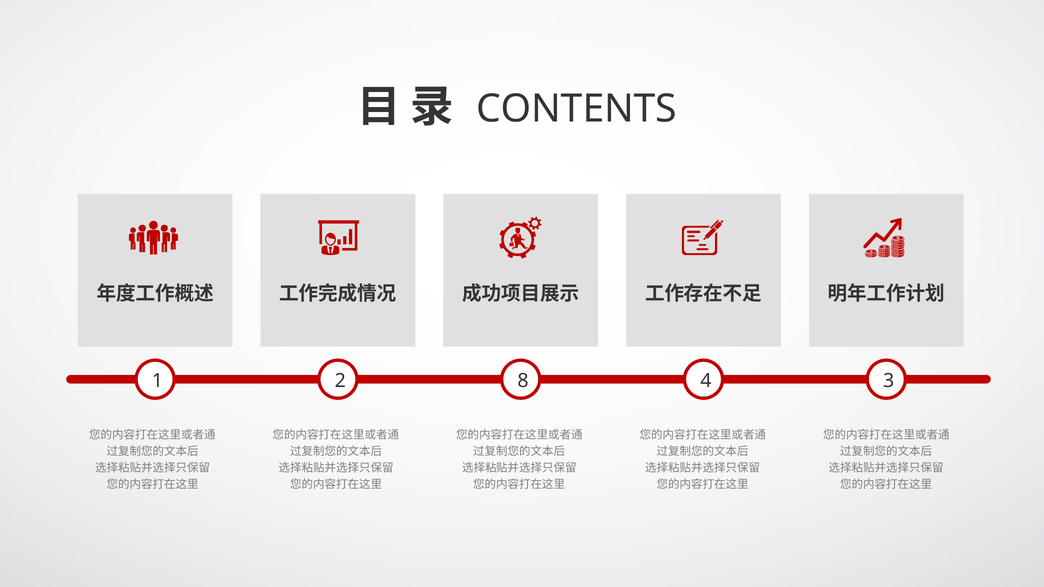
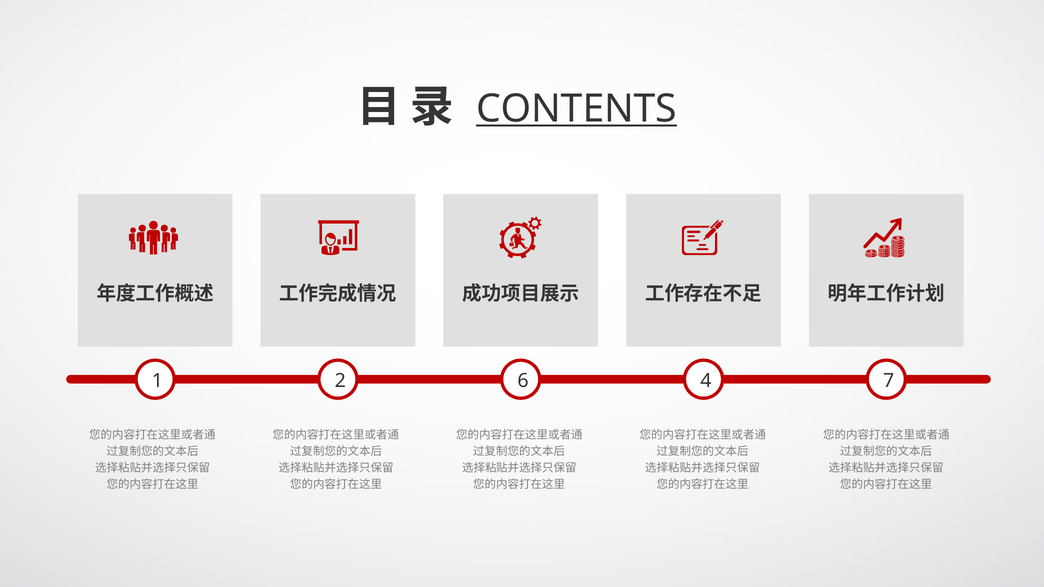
CONTENTS underline: none -> present
8: 8 -> 6
3: 3 -> 7
